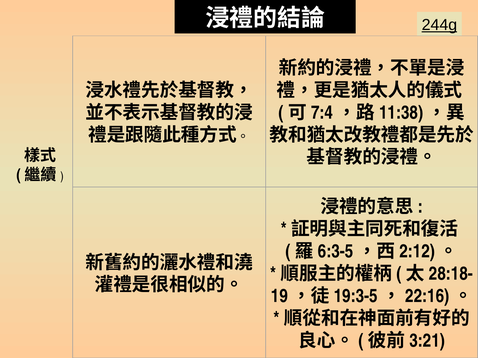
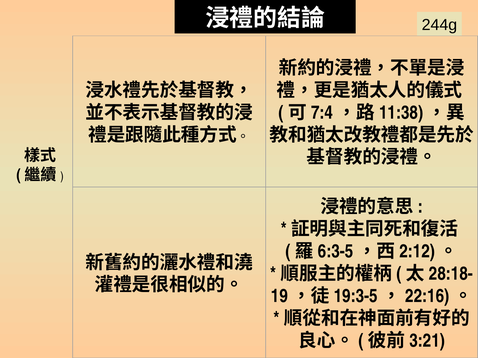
244g underline: present -> none
